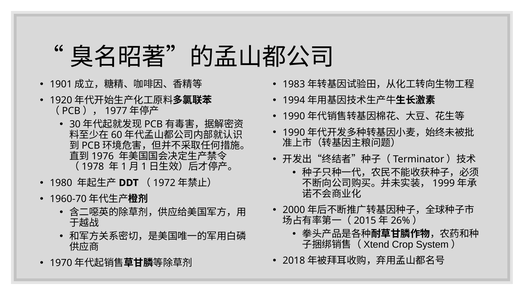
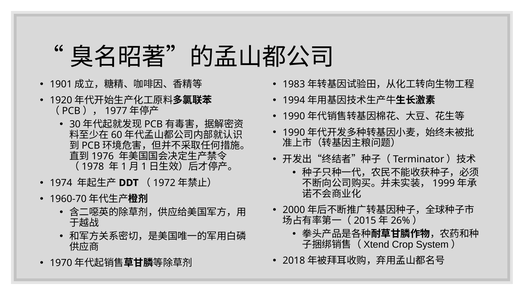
1980: 1980 -> 1974
